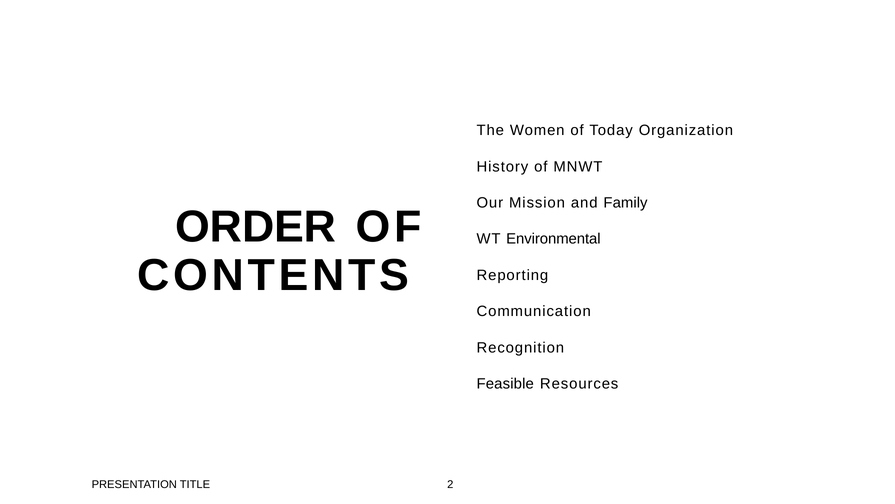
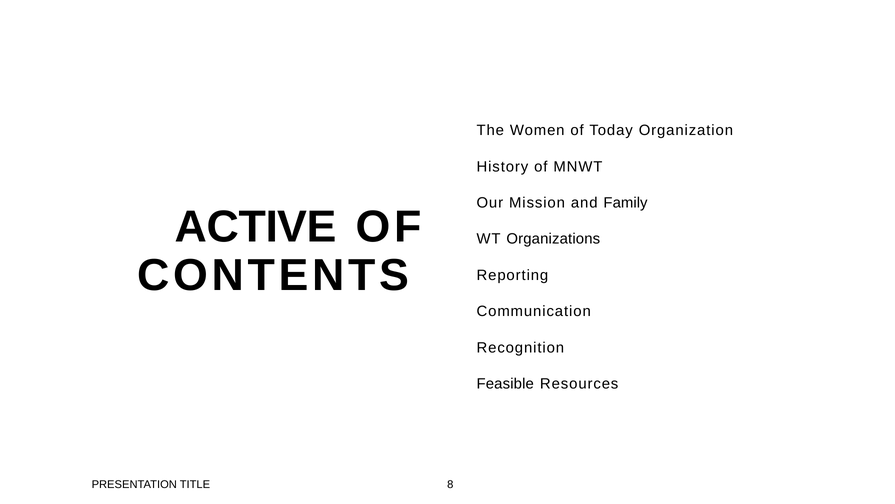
ORDER: ORDER -> ACTIVE
Environmental: Environmental -> Organizations
2: 2 -> 8
